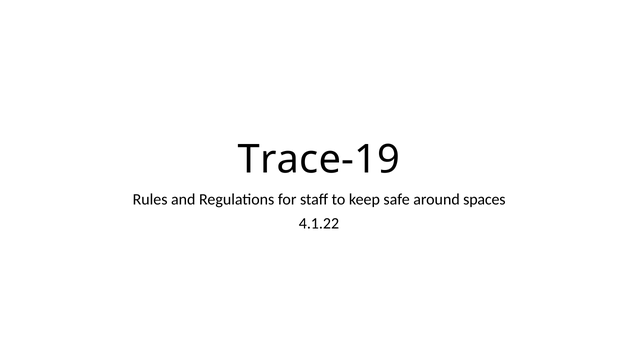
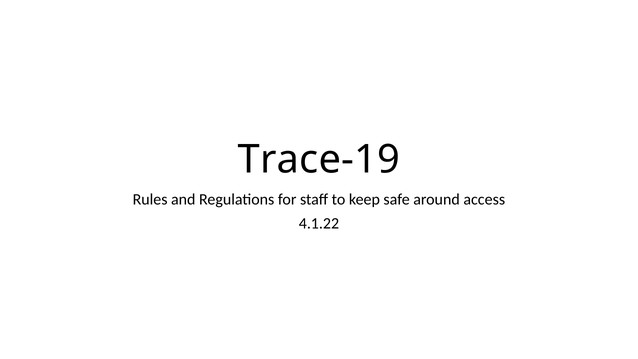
spaces: spaces -> access
